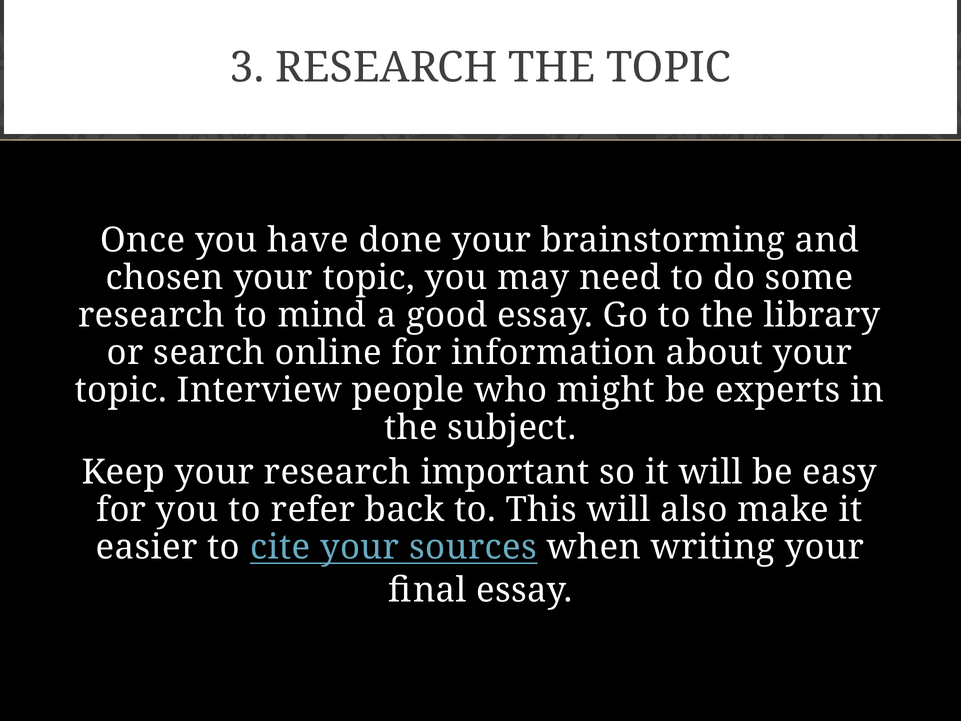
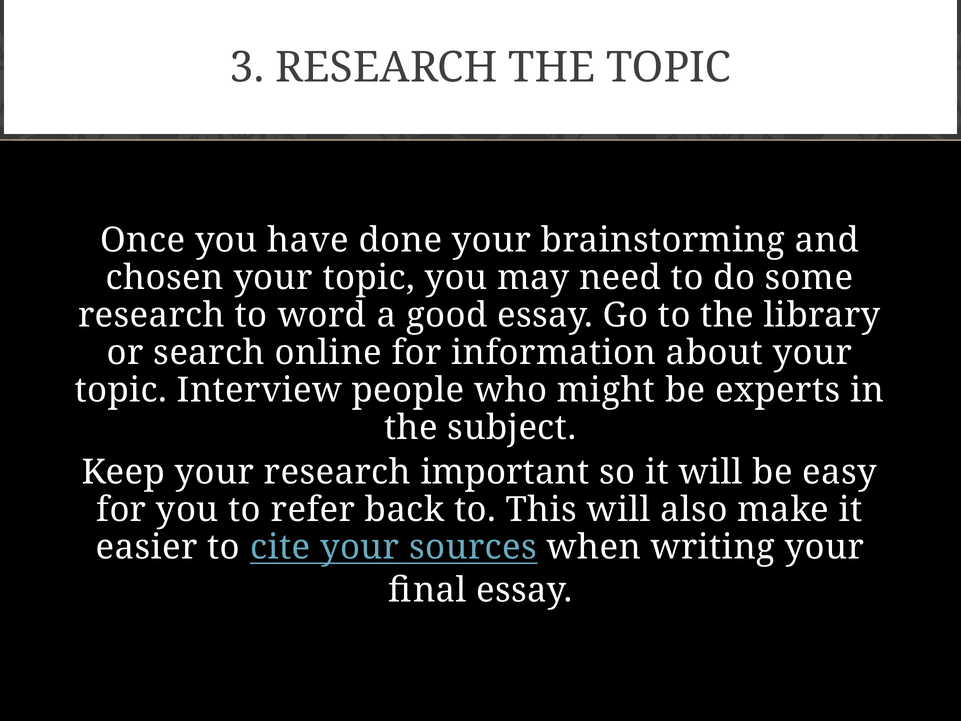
mind: mind -> word
